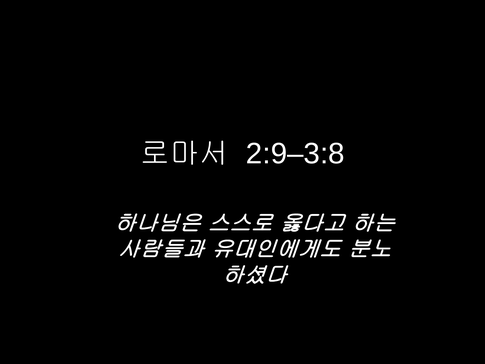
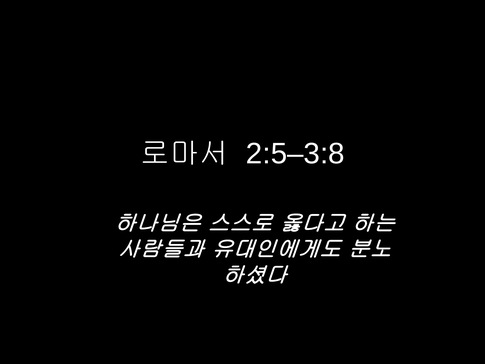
2:9–3:8: 2:9–3:8 -> 2:5–3:8
